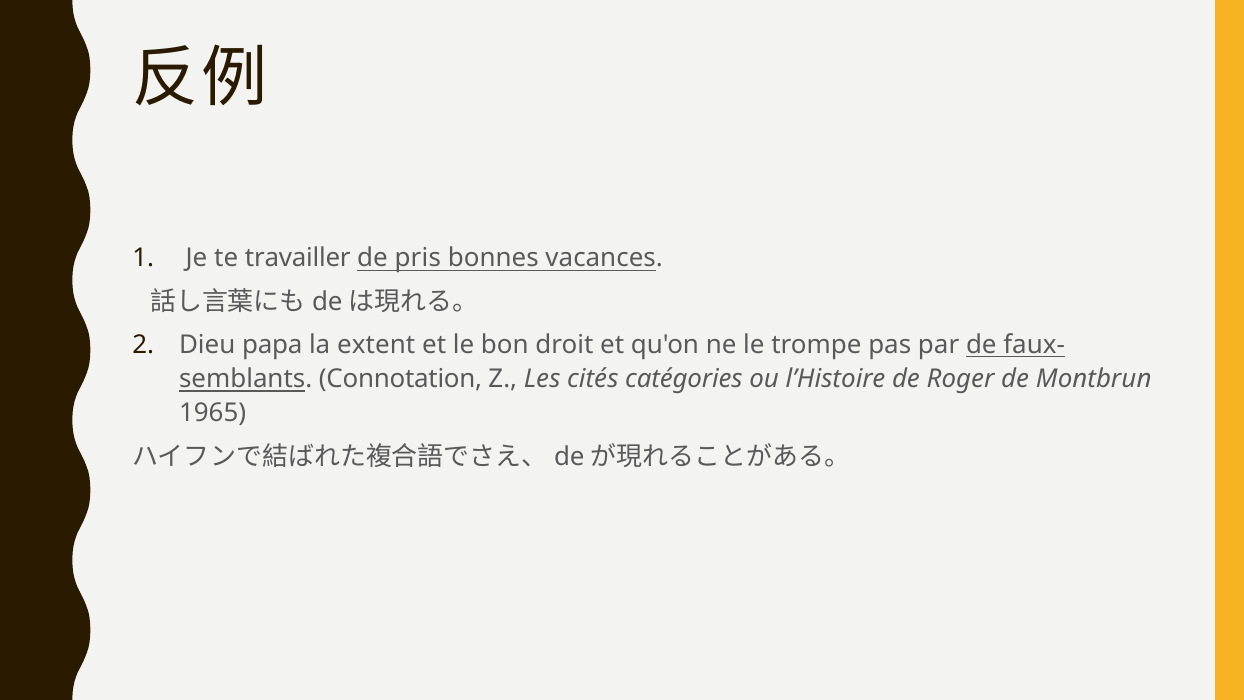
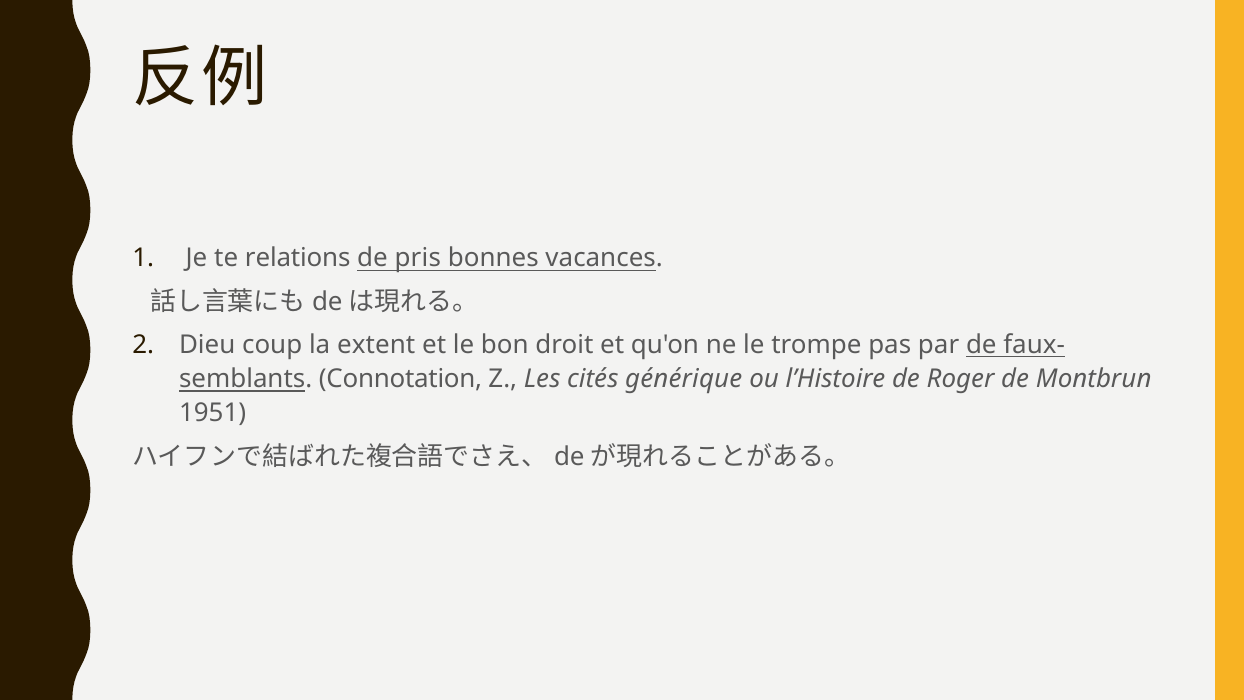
travailler: travailler -> relations
papa: papa -> coup
catégories: catégories -> générique
1965: 1965 -> 1951
